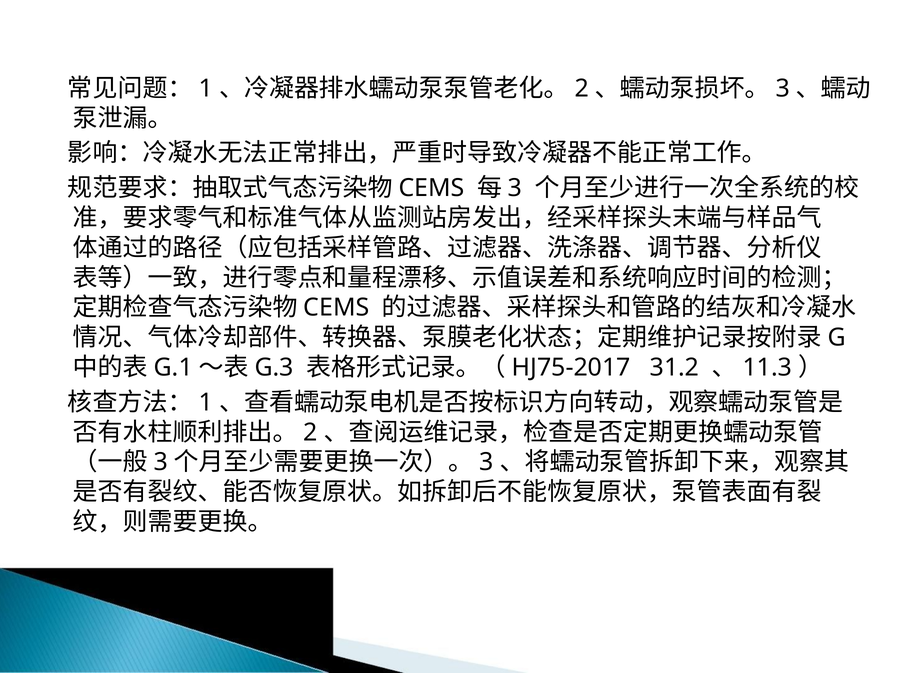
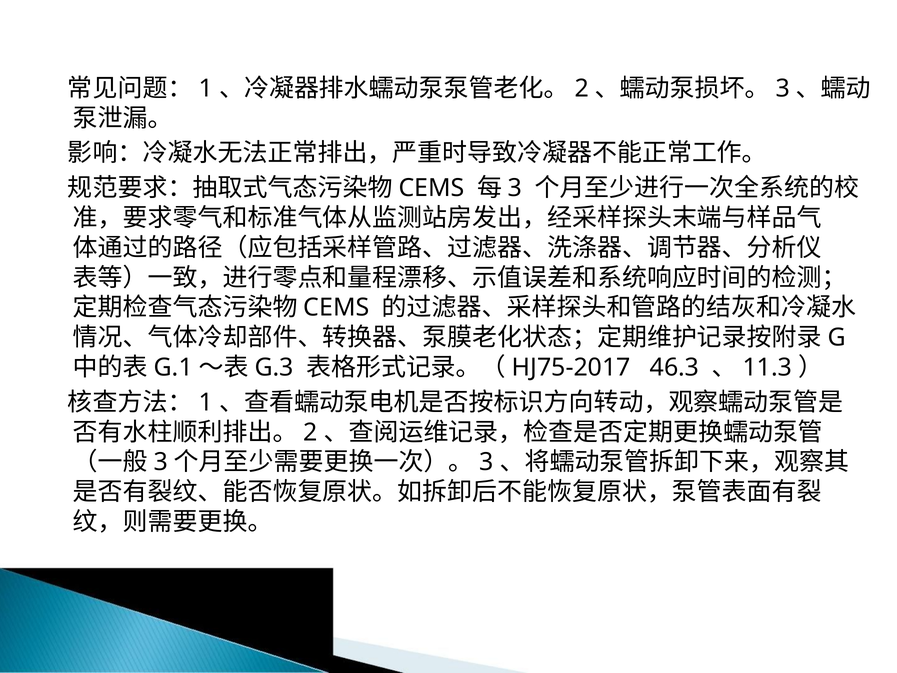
31.2: 31.2 -> 46.3
